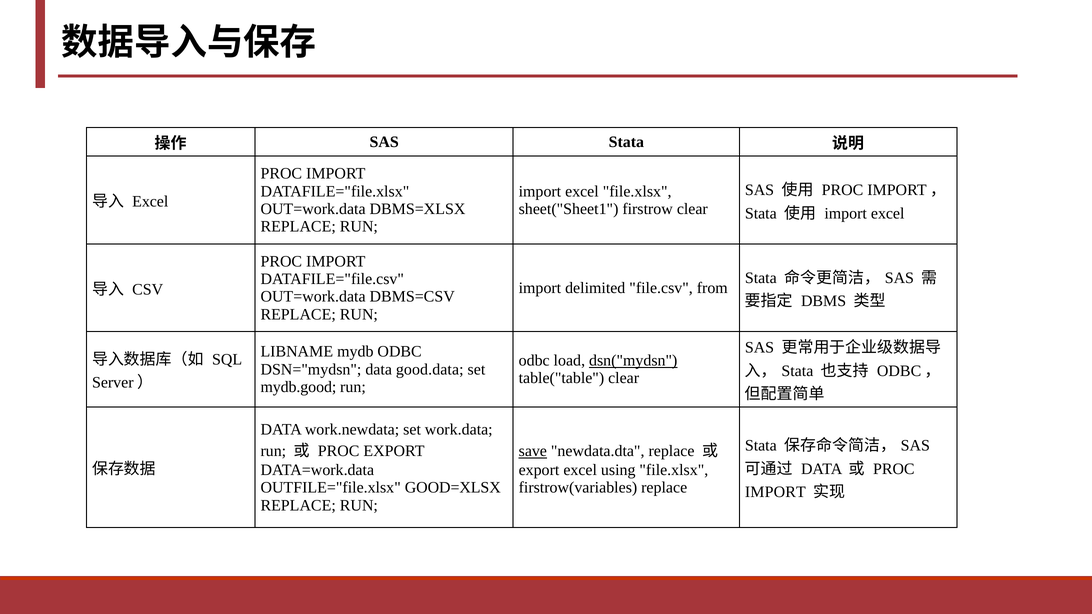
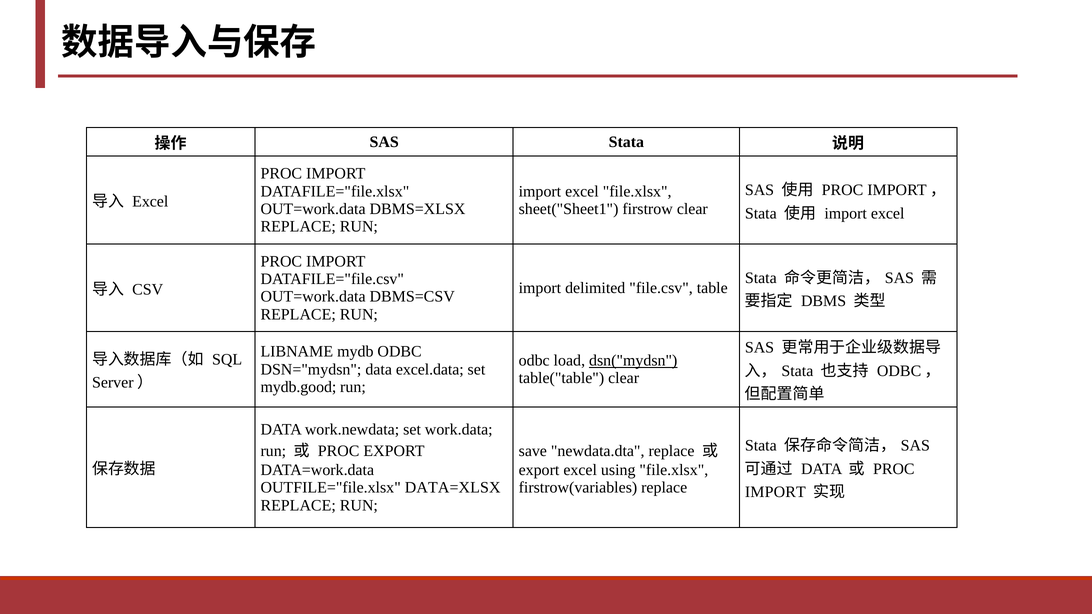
from: from -> table
good.data: good.data -> excel.data
save underline: present -> none
GOOD=XLSX: GOOD=XLSX -> DATA=XLSX
